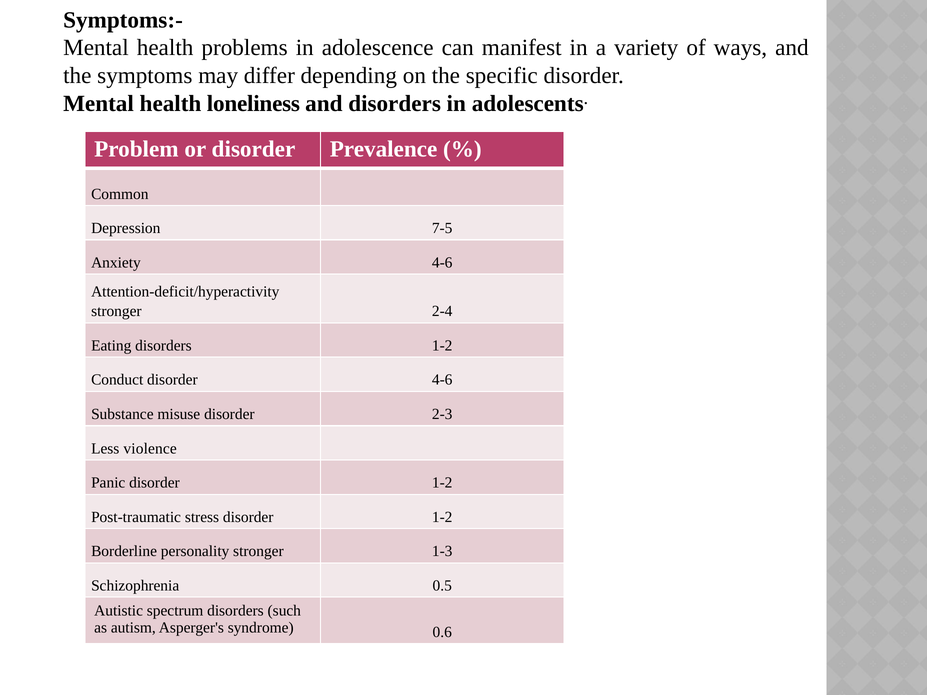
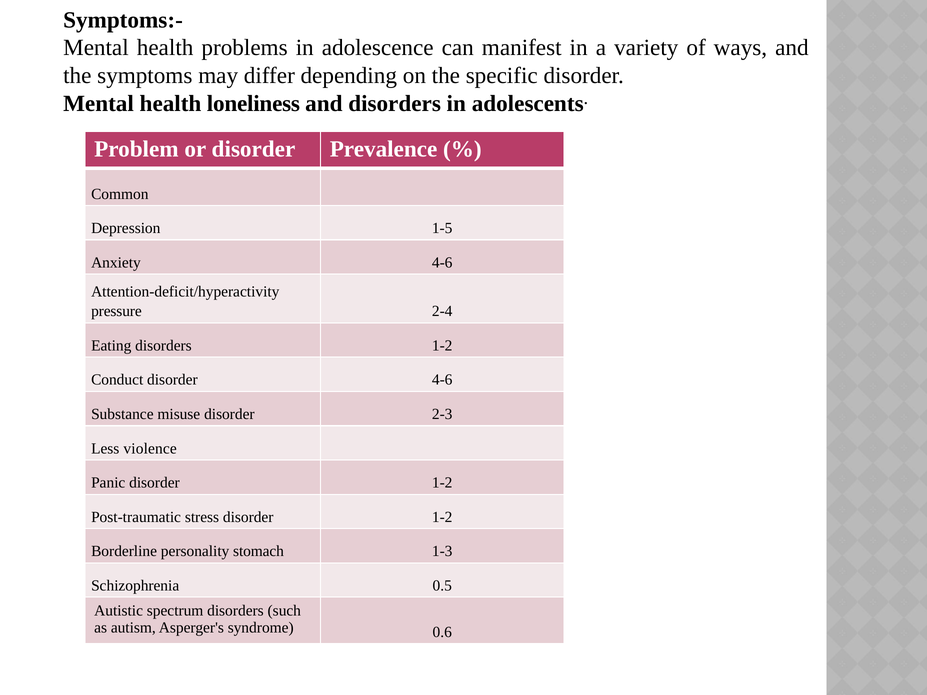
7-5: 7-5 -> 1-5
stronger at (116, 311): stronger -> pressure
personality stronger: stronger -> stomach
